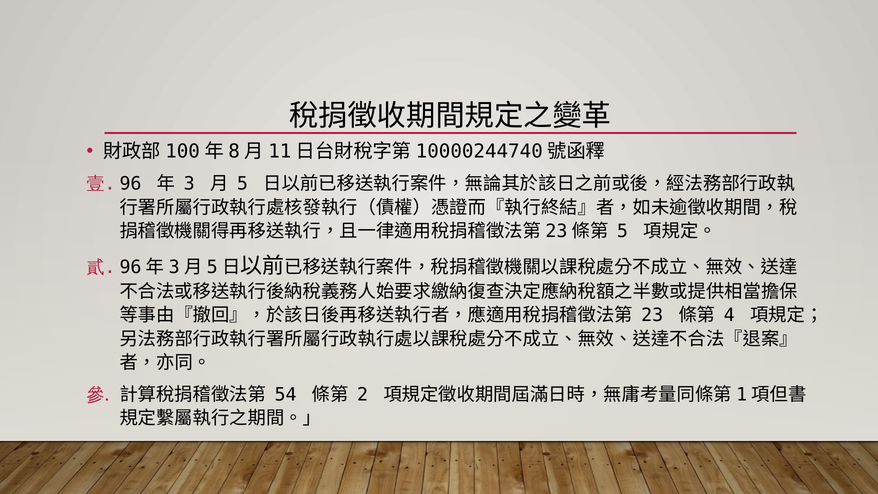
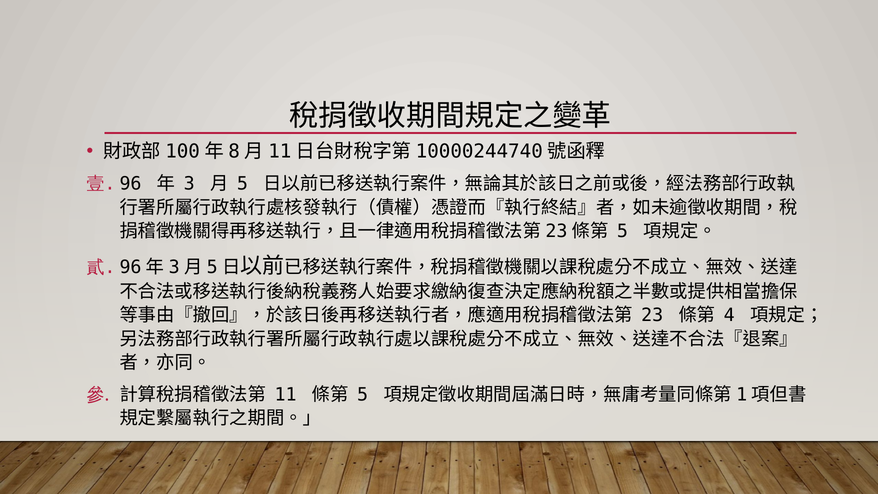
54: 54 -> 11
2 at (363, 395): 2 -> 5
